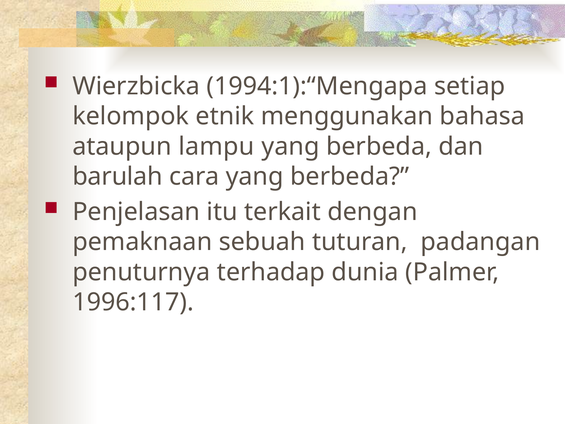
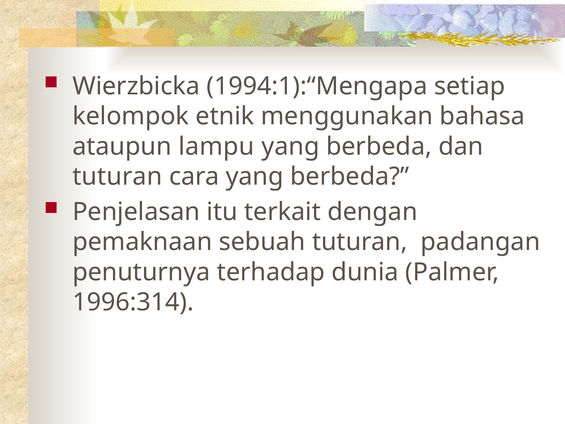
barulah at (118, 177): barulah -> tuturan
1996:117: 1996:117 -> 1996:314
